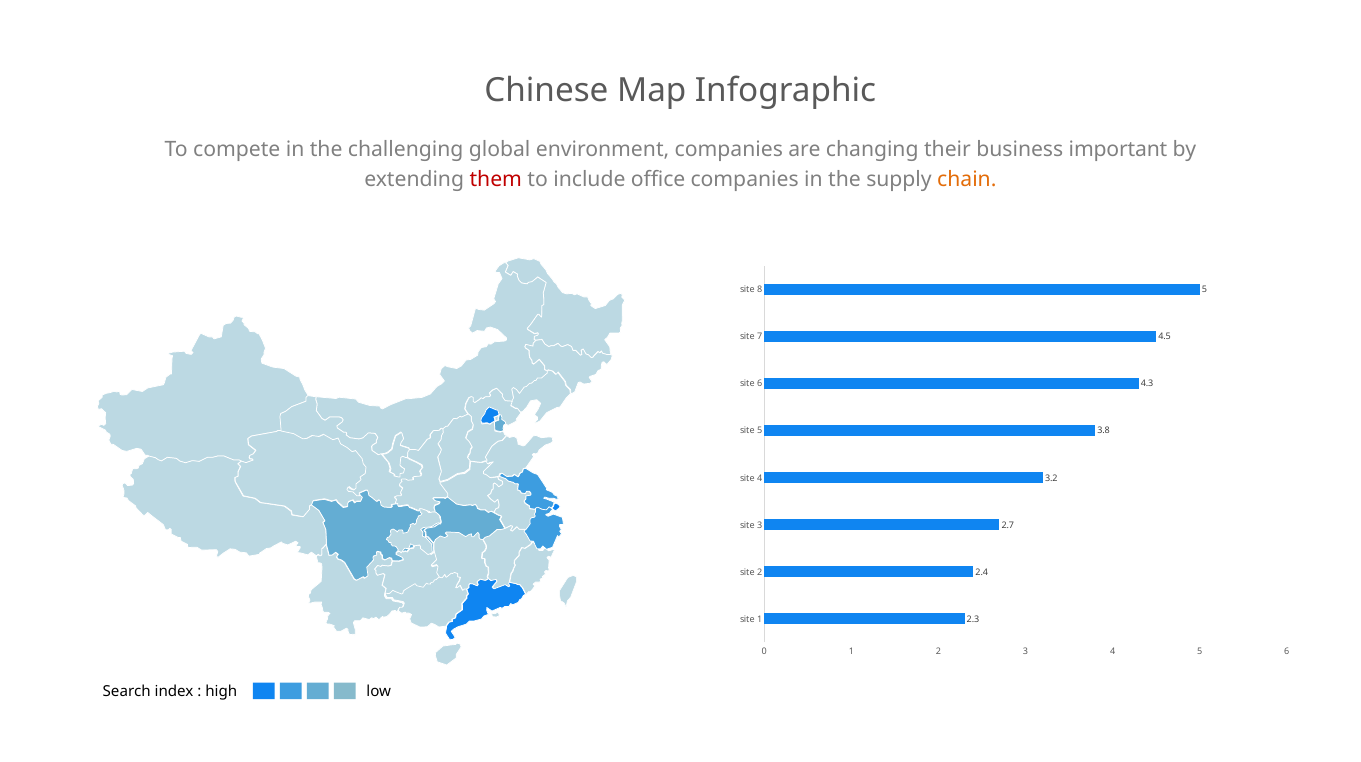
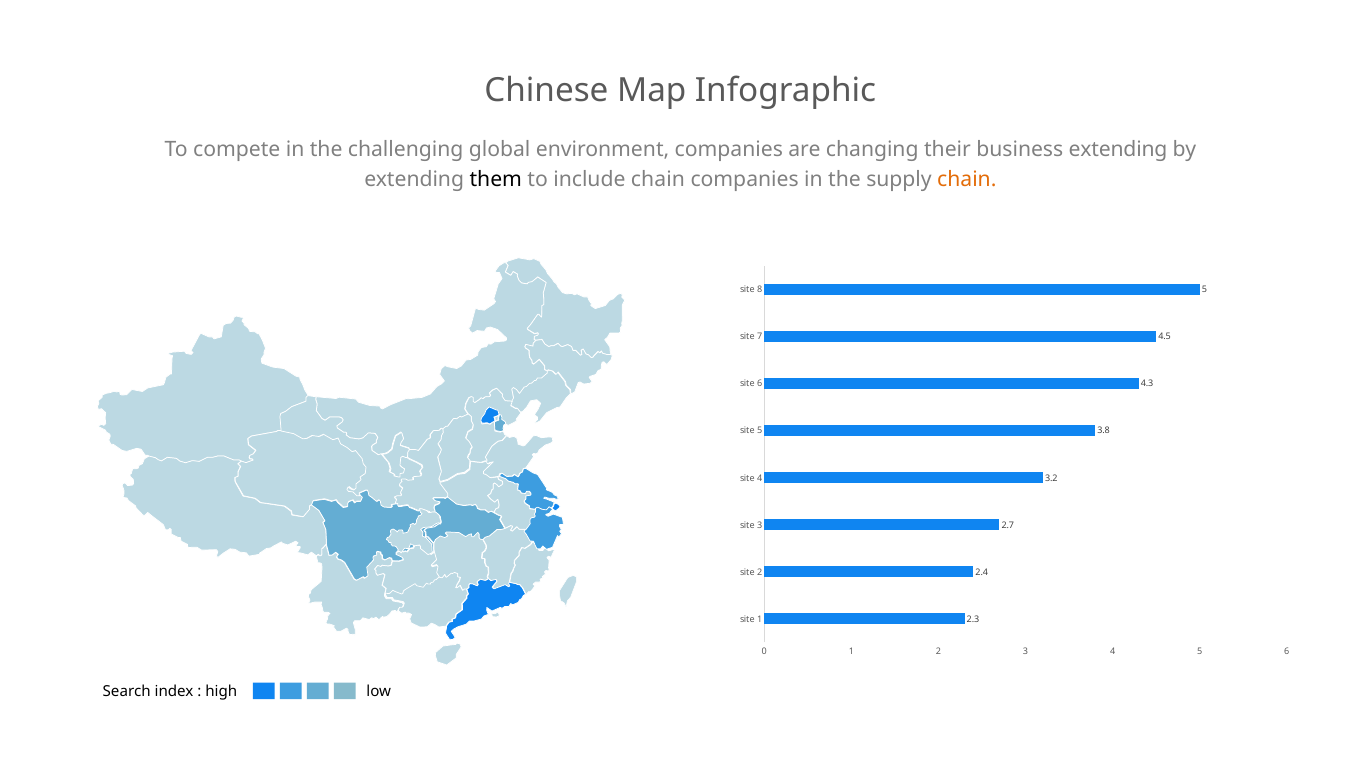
business important: important -> extending
them colour: red -> black
include office: office -> chain
